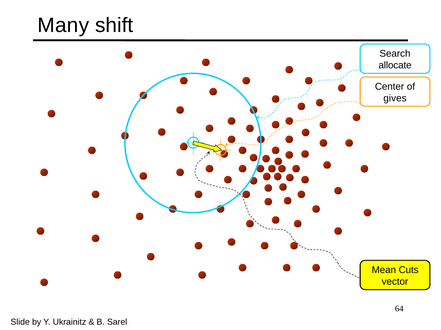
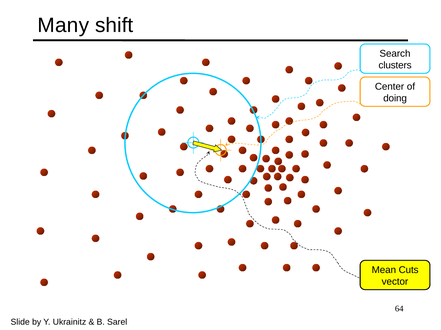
allocate: allocate -> clusters
gives: gives -> doing
